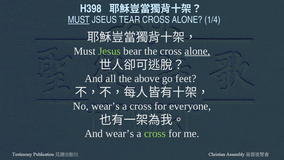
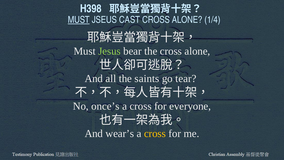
TEAR: TEAR -> CAST
alone at (197, 51) underline: present -> none
above: above -> saints
feet: feet -> tear
No wear’s: wear’s -> once’s
cross at (155, 133) colour: light green -> yellow
